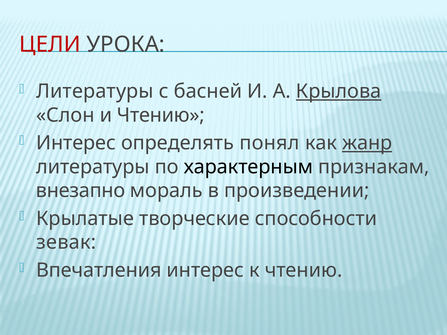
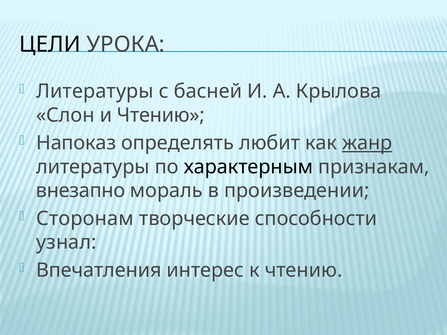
ЦЕЛИ colour: red -> black
Крылова underline: present -> none
Интерес at (76, 143): Интерес -> Напоказ
понял: понял -> любит
Крылатые: Крылатые -> Сторонам
зевак: зевак -> узнал
